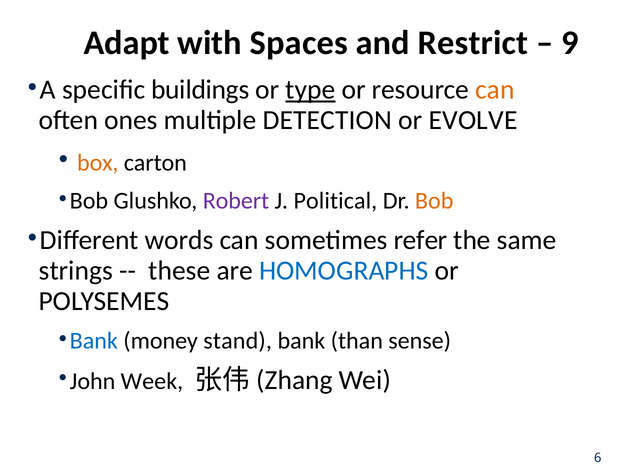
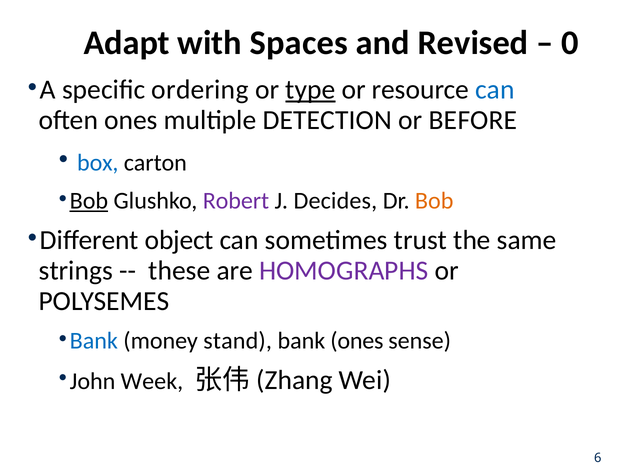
Restrict: Restrict -> Revised
9: 9 -> 0
buildings: buildings -> ordering
can at (495, 90) colour: orange -> blue
EVOLVE: EVOLVE -> BEFORE
box colour: orange -> blue
Bob at (89, 201) underline: none -> present
Political: Political -> Decides
words: words -> object
refer: refer -> trust
HOMOGRAPHS colour: blue -> purple
bank than: than -> ones
